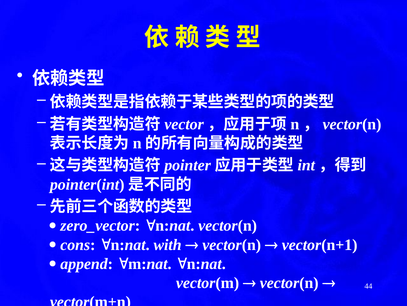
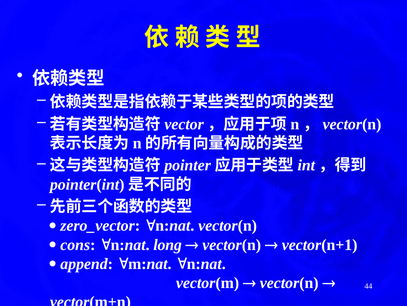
with: with -> long
